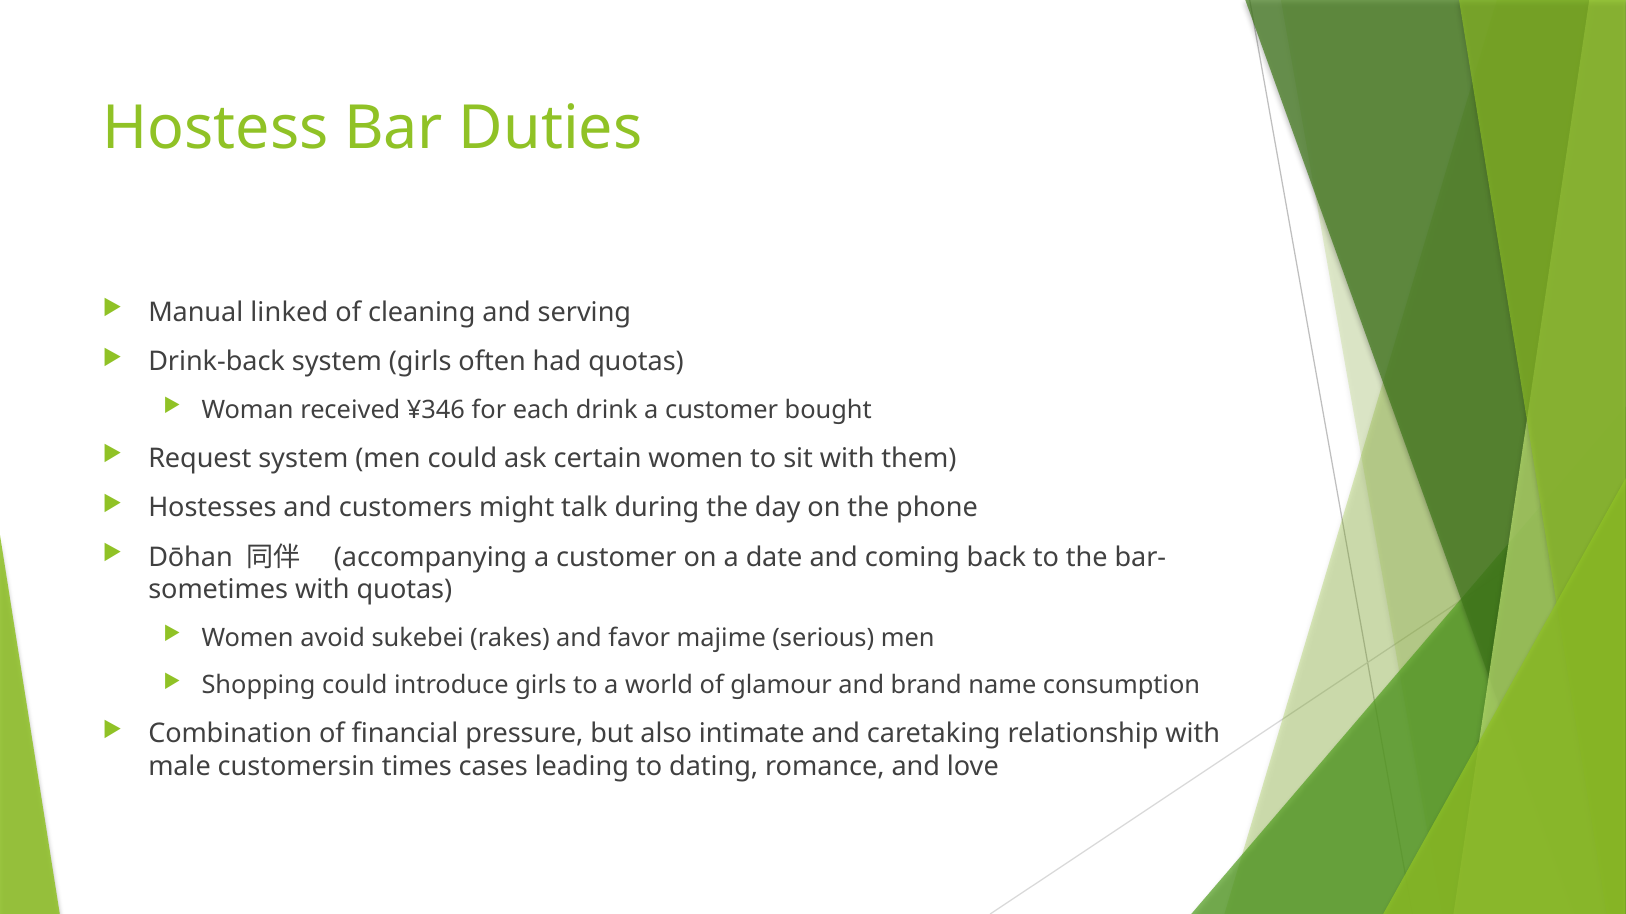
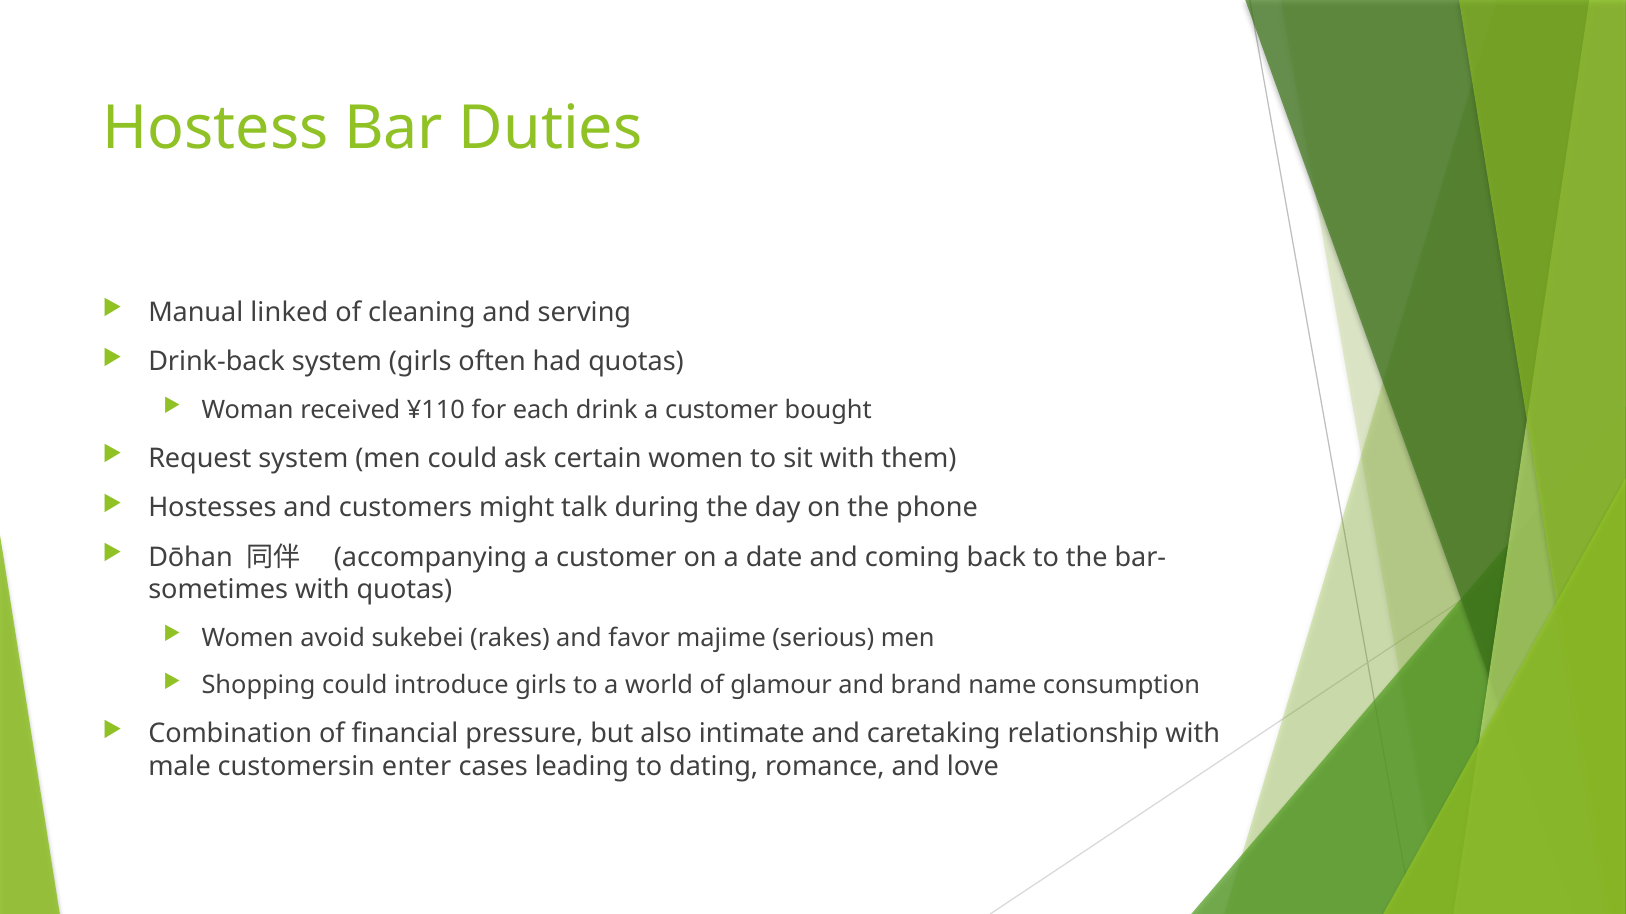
¥346: ¥346 -> ¥110
times: times -> enter
